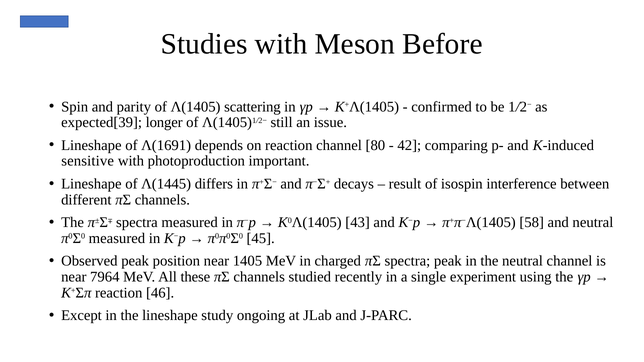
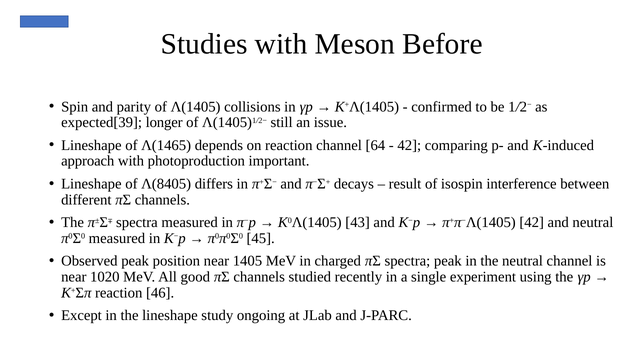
scattering: scattering -> collisions
Λ(1691: Λ(1691 -> Λ(1465
80: 80 -> 64
sensitive: sensitive -> approach
Λ(1445: Λ(1445 -> Λ(8405
π+π−Λ(1405 58: 58 -> 42
7964: 7964 -> 1020
these: these -> good
